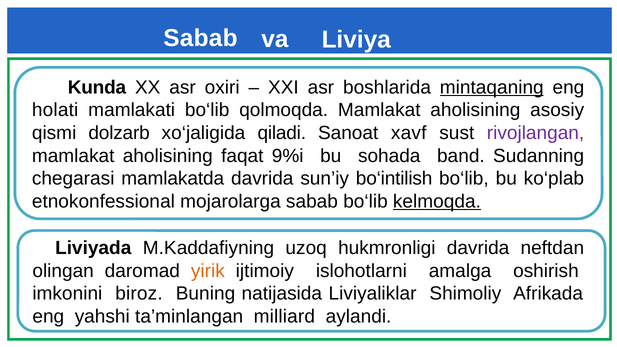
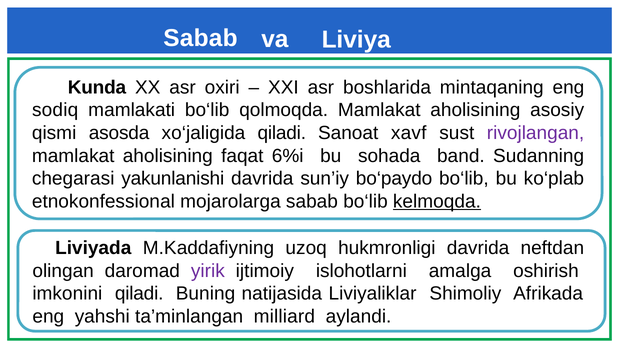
mintaqaning underline: present -> none
holati: holati -> sodiq
dolzarb: dolzarb -> asosda
9%i: 9%i -> 6%i
mamlakatda: mamlakatda -> yakunlanishi
bo‘intilish: bo‘intilish -> bo‘paydo
yirik colour: orange -> purple
imkonini biroz: biroz -> qiladi
